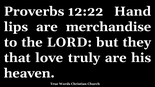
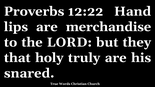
love: love -> holy
heaven: heaven -> snared
